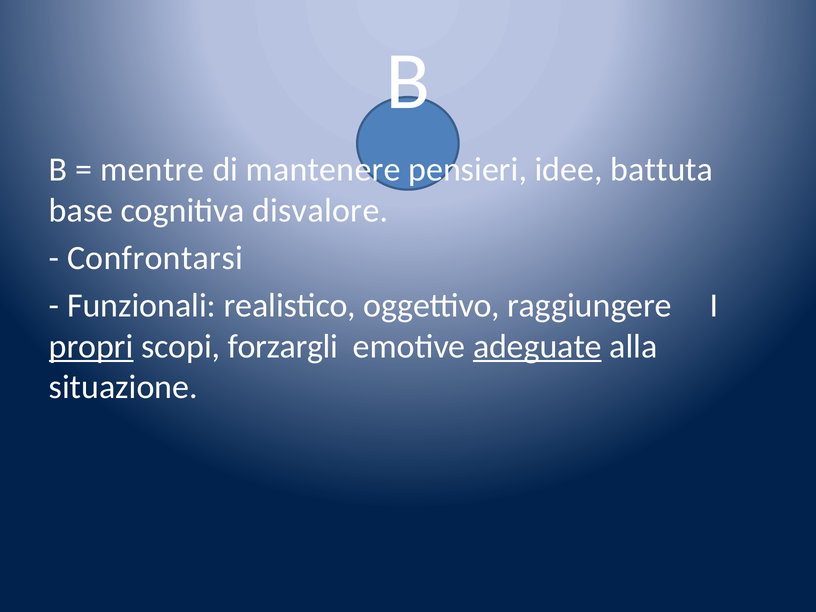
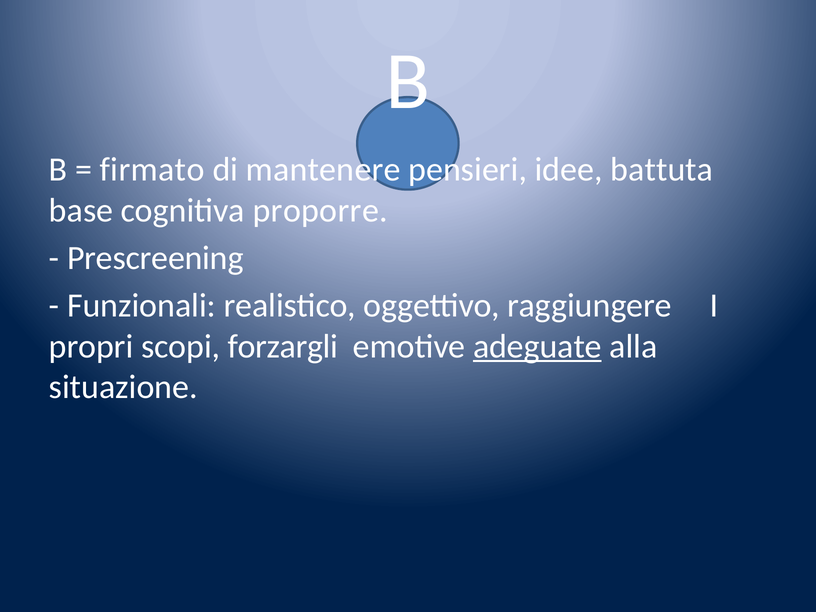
mentre: mentre -> firmato
disvalore: disvalore -> proporre
Confrontarsi: Confrontarsi -> Prescreening
propri underline: present -> none
